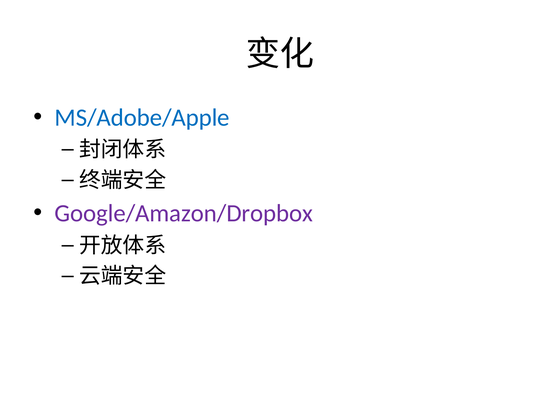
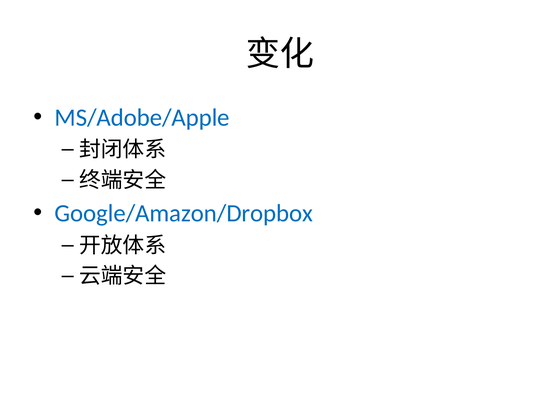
Google/Amazon/Dropbox colour: purple -> blue
